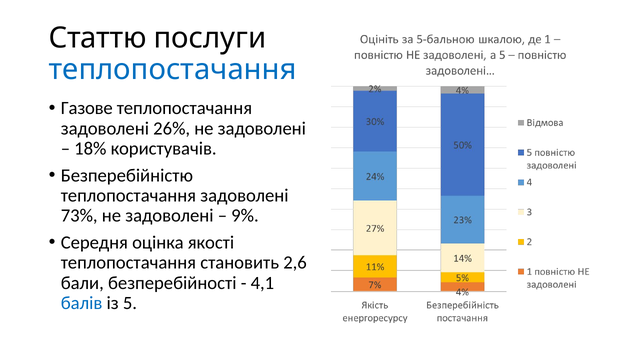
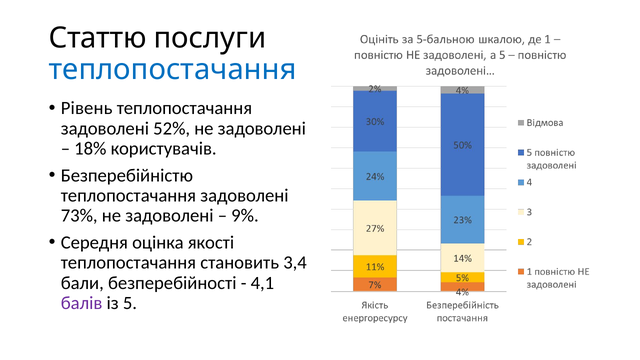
Газове: Газове -> Рівень
26%: 26% -> 52%
2,6: 2,6 -> 3,4
балів colour: blue -> purple
